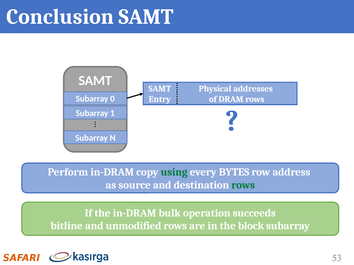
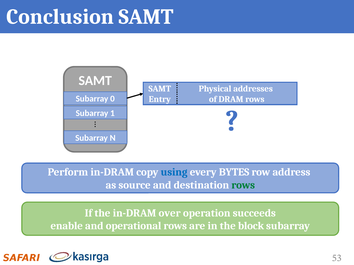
using colour: green -> blue
bulk: bulk -> over
bitline: bitline -> enable
unmodified: unmodified -> operational
